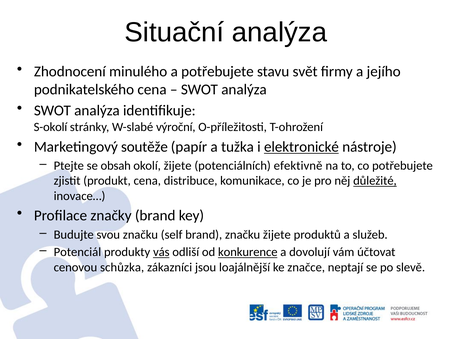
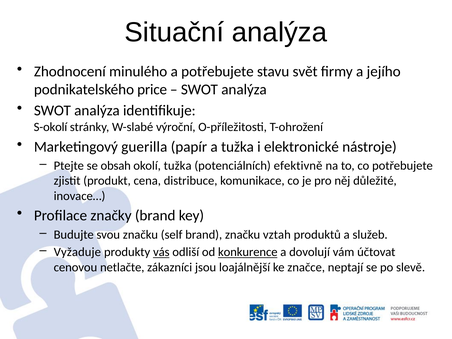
podnikatelského cena: cena -> price
soutěže: soutěže -> guerilla
elektronické underline: present -> none
okolí žijete: žijete -> tužka
důležité underline: present -> none
značku žijete: žijete -> vztah
Potenciál: Potenciál -> Vyžaduje
schůzka: schůzka -> netlačte
